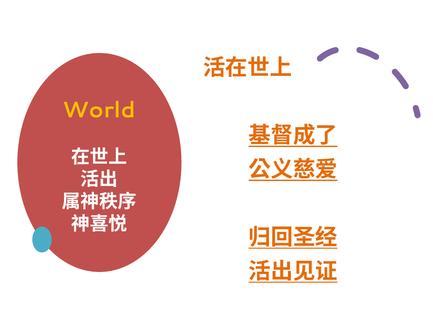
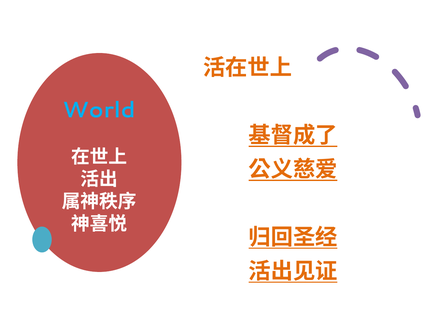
World colour: yellow -> light blue
